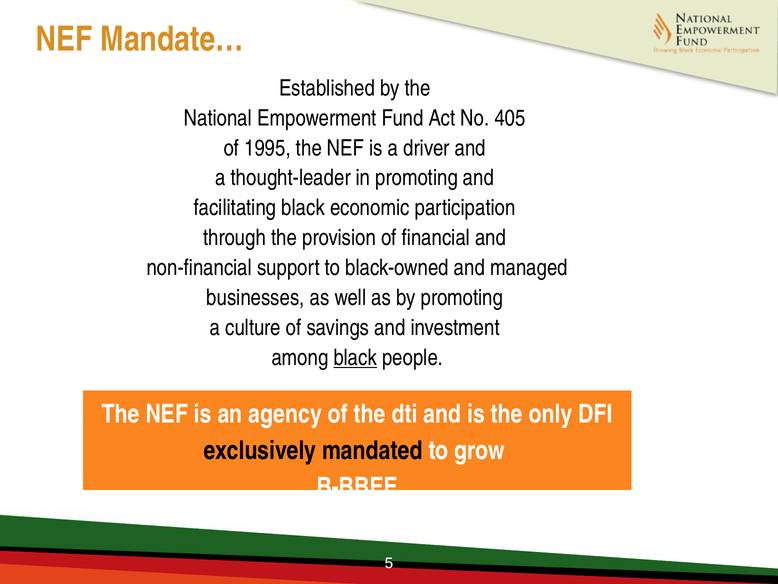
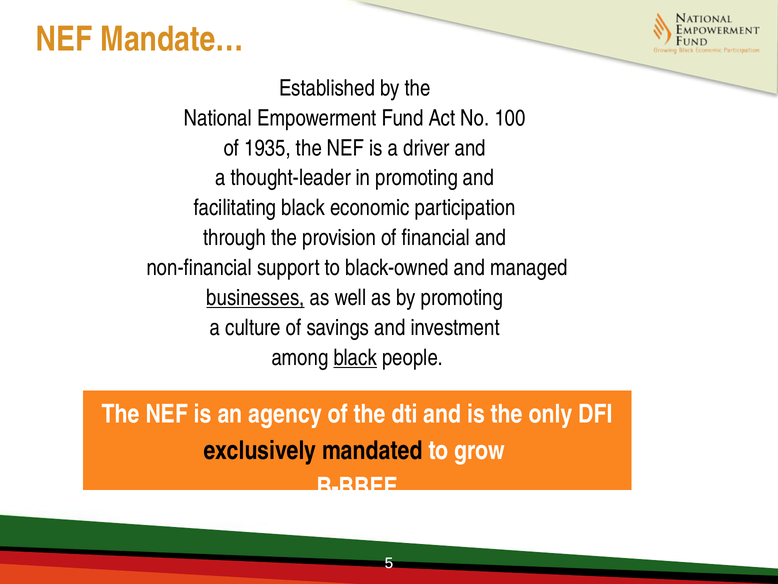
405: 405 -> 100
1995: 1995 -> 1935
businesses underline: none -> present
